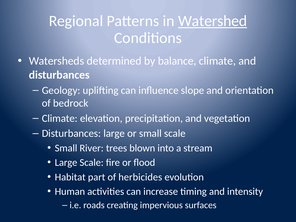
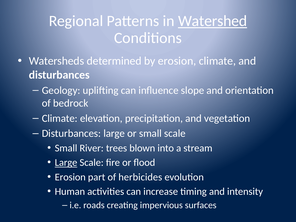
by balance: balance -> erosion
Large at (66, 163) underline: none -> present
Habitat at (70, 177): Habitat -> Erosion
